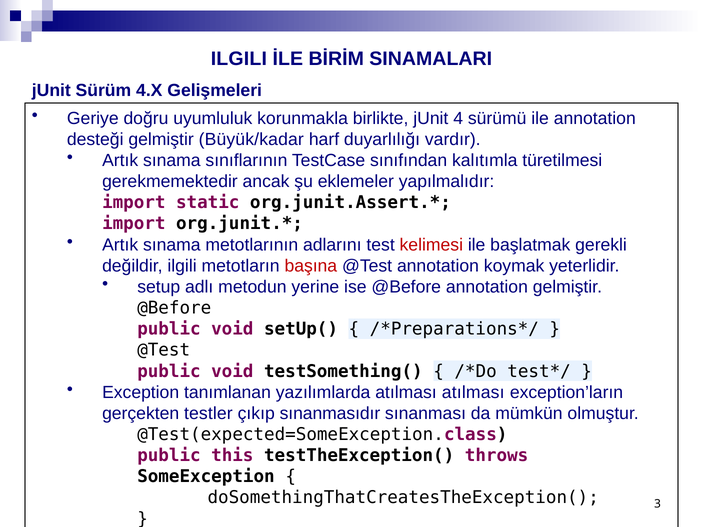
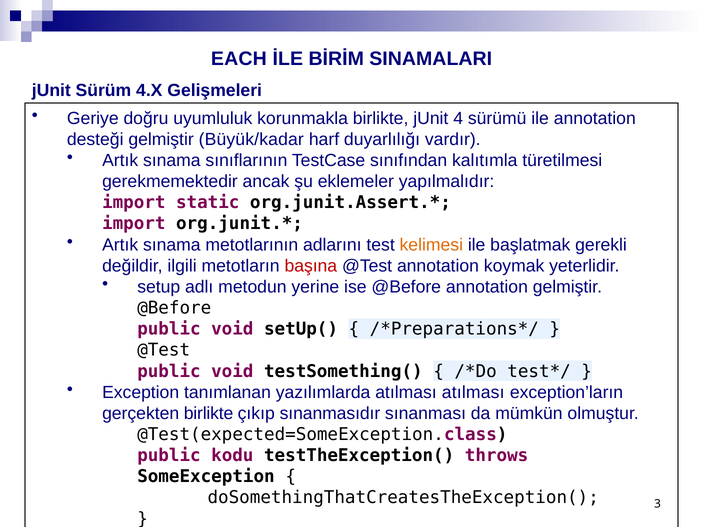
ILGILI at (239, 59): ILGILI -> EACH
kelimesi colour: red -> orange
gerçekten testler: testler -> birlikte
this: this -> kodu
